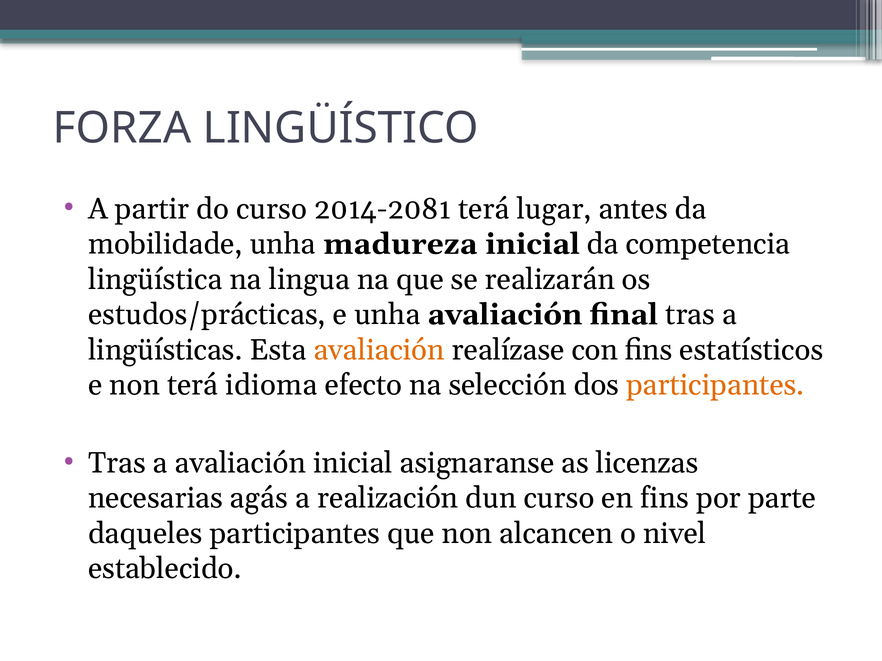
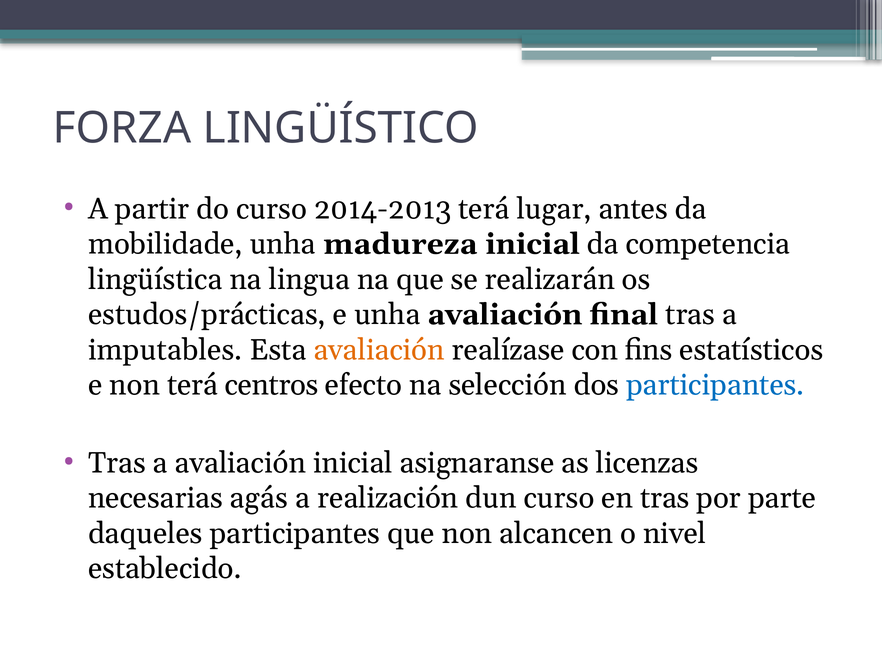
2014-2081: 2014-2081 -> 2014-2013
lingüísticas: lingüísticas -> imputables
idioma: idioma -> centros
participantes at (715, 385) colour: orange -> blue
en fins: fins -> tras
